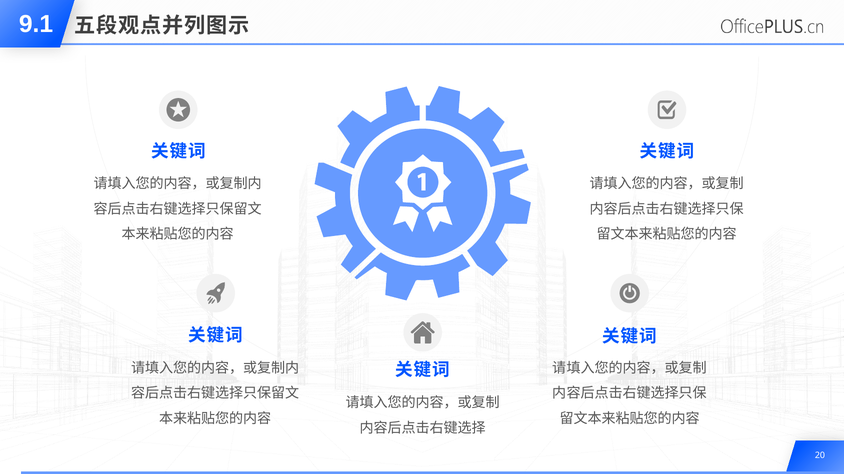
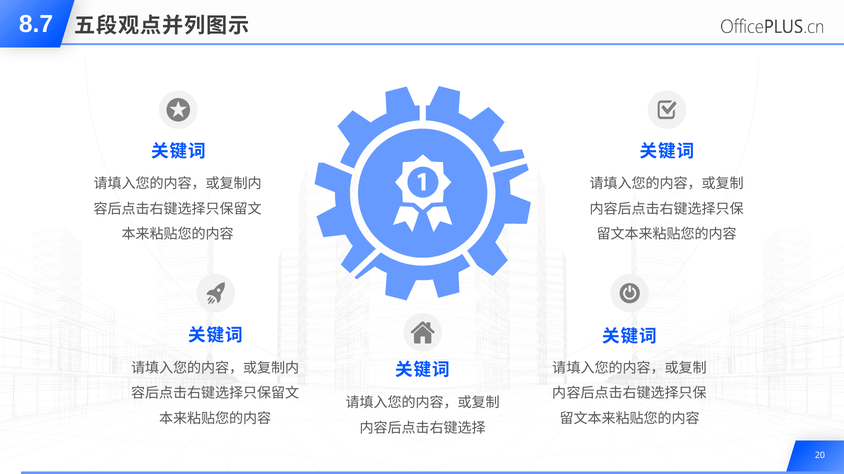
9.1: 9.1 -> 8.7
